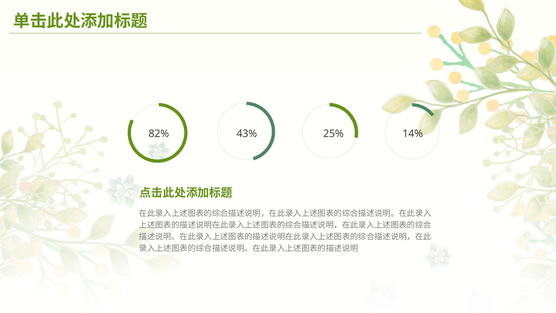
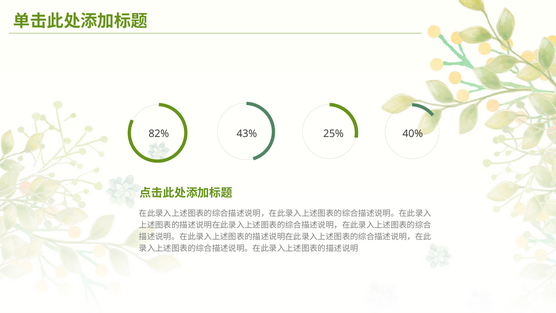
14%: 14% -> 40%
